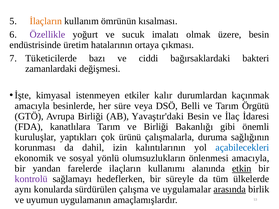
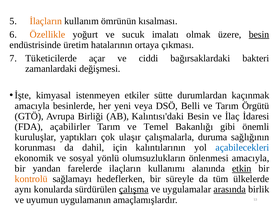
Özellikle colour: purple -> orange
besin at (259, 34) underline: none -> present
bazı: bazı -> açar
kalır: kalır -> sütte
süre: süre -> yeni
Yavaştır'daki: Yavaştır'daki -> Kalıntısı'daki
kanatlılara: kanatlılara -> açabilirler
ve Birliği: Birliği -> Temel
ürünü: ürünü -> ulaşır
izin: izin -> için
kontrolü colour: purple -> orange
çalışma underline: none -> present
